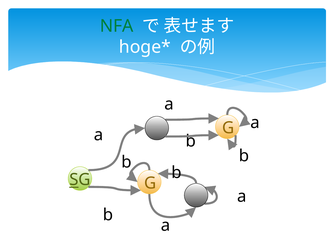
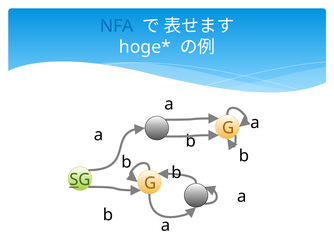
NFA colour: green -> blue
